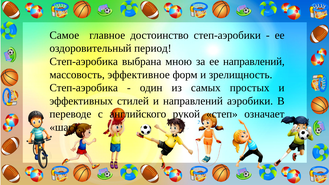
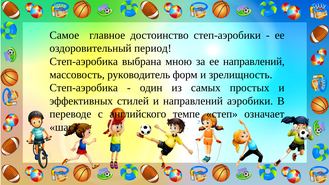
эффективное: эффективное -> руководитель
рукой: рукой -> темпе
